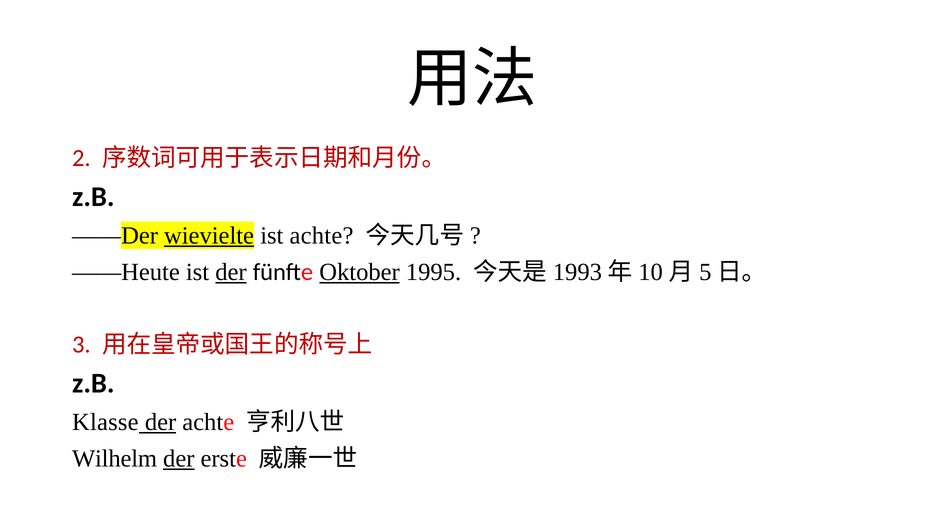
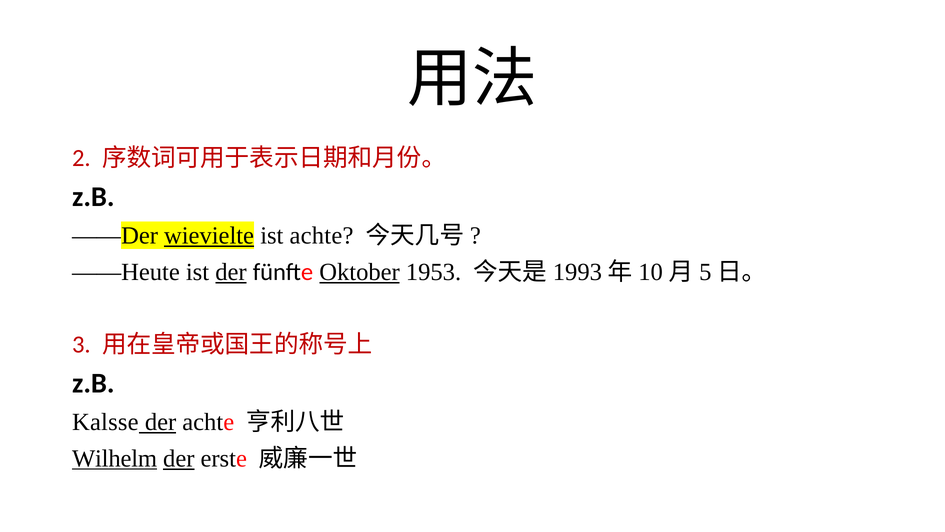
1995: 1995 -> 1953
Klasse: Klasse -> Kalsse
Wilhelm underline: none -> present
